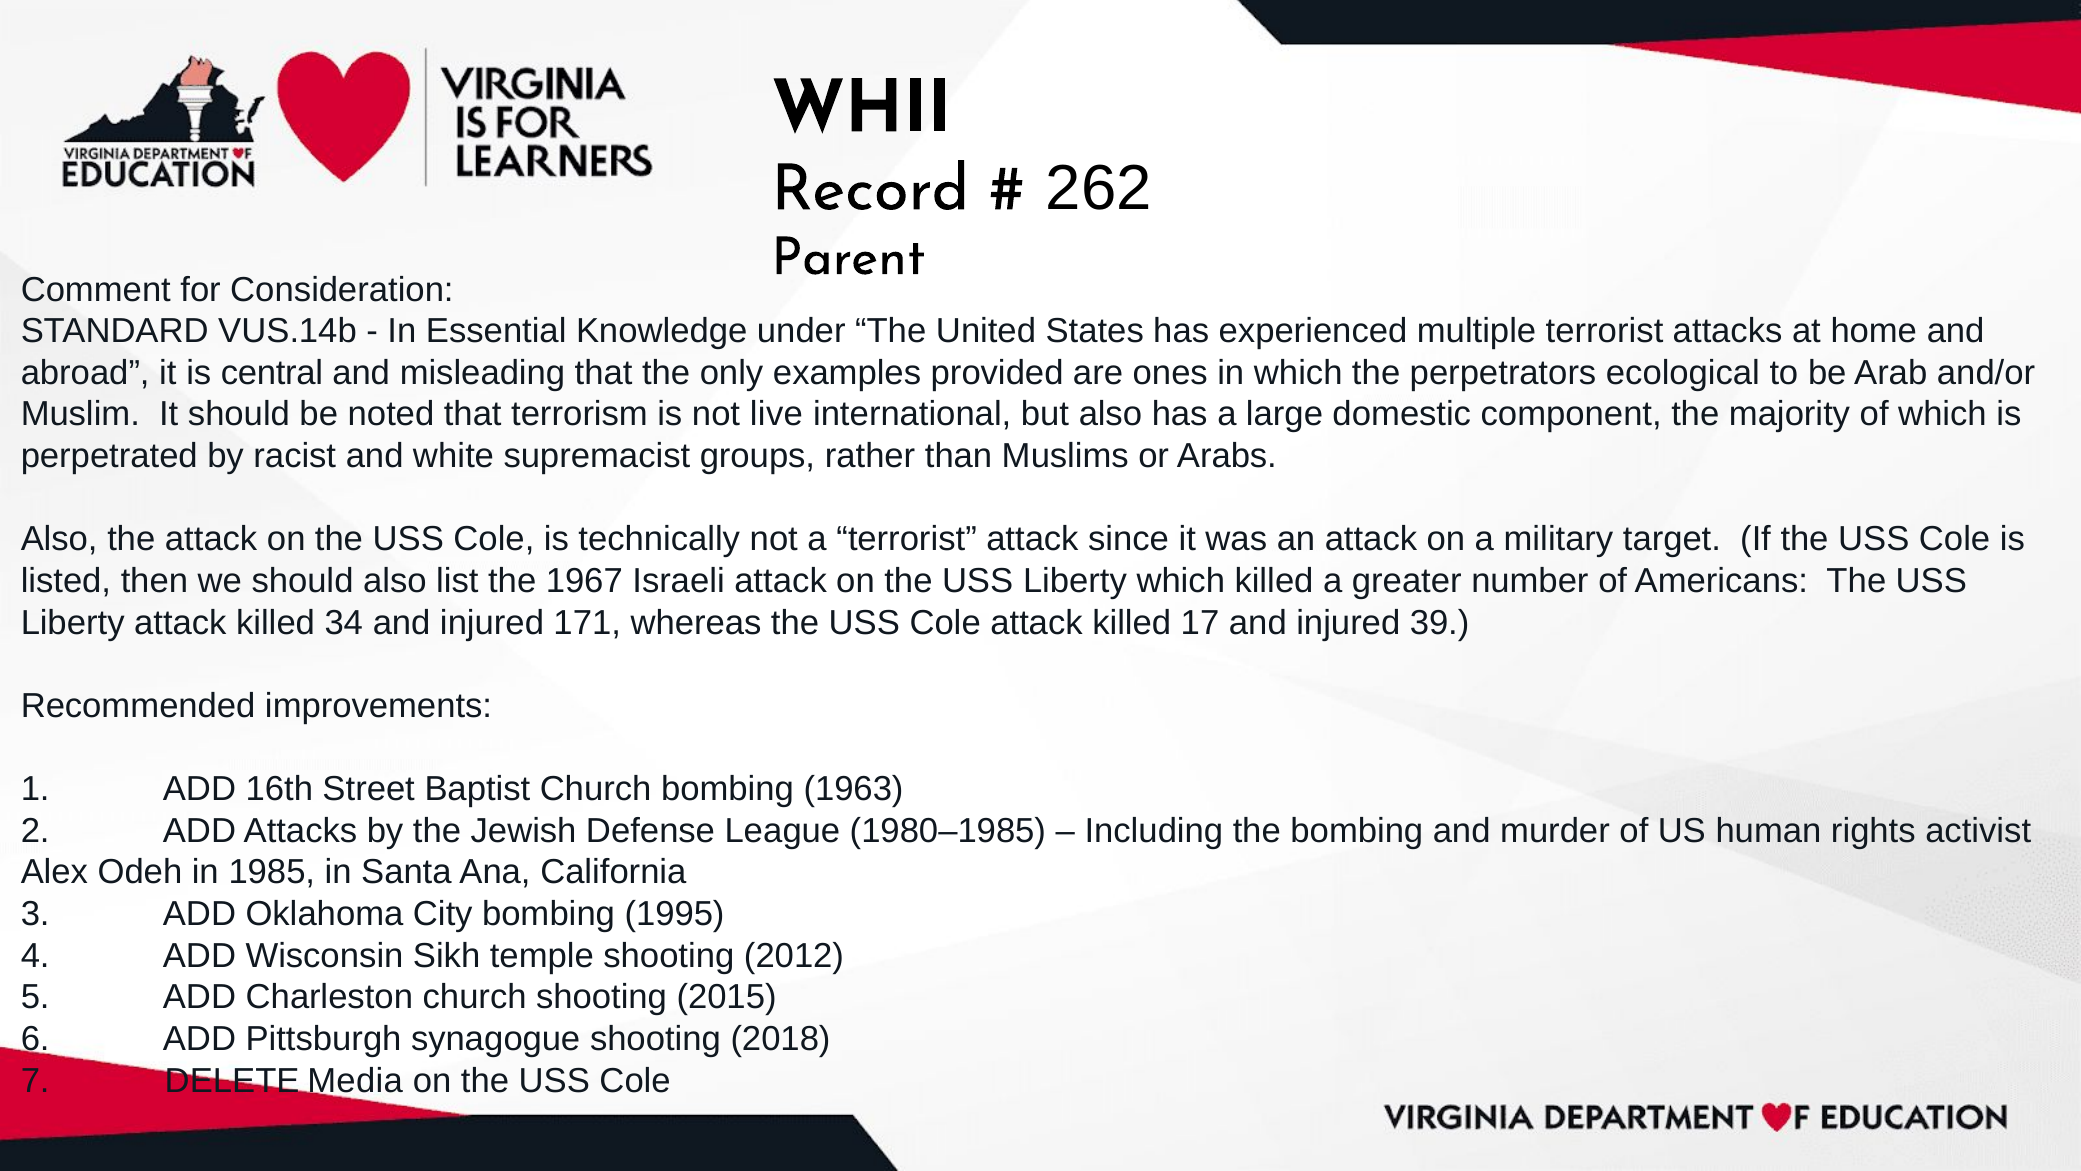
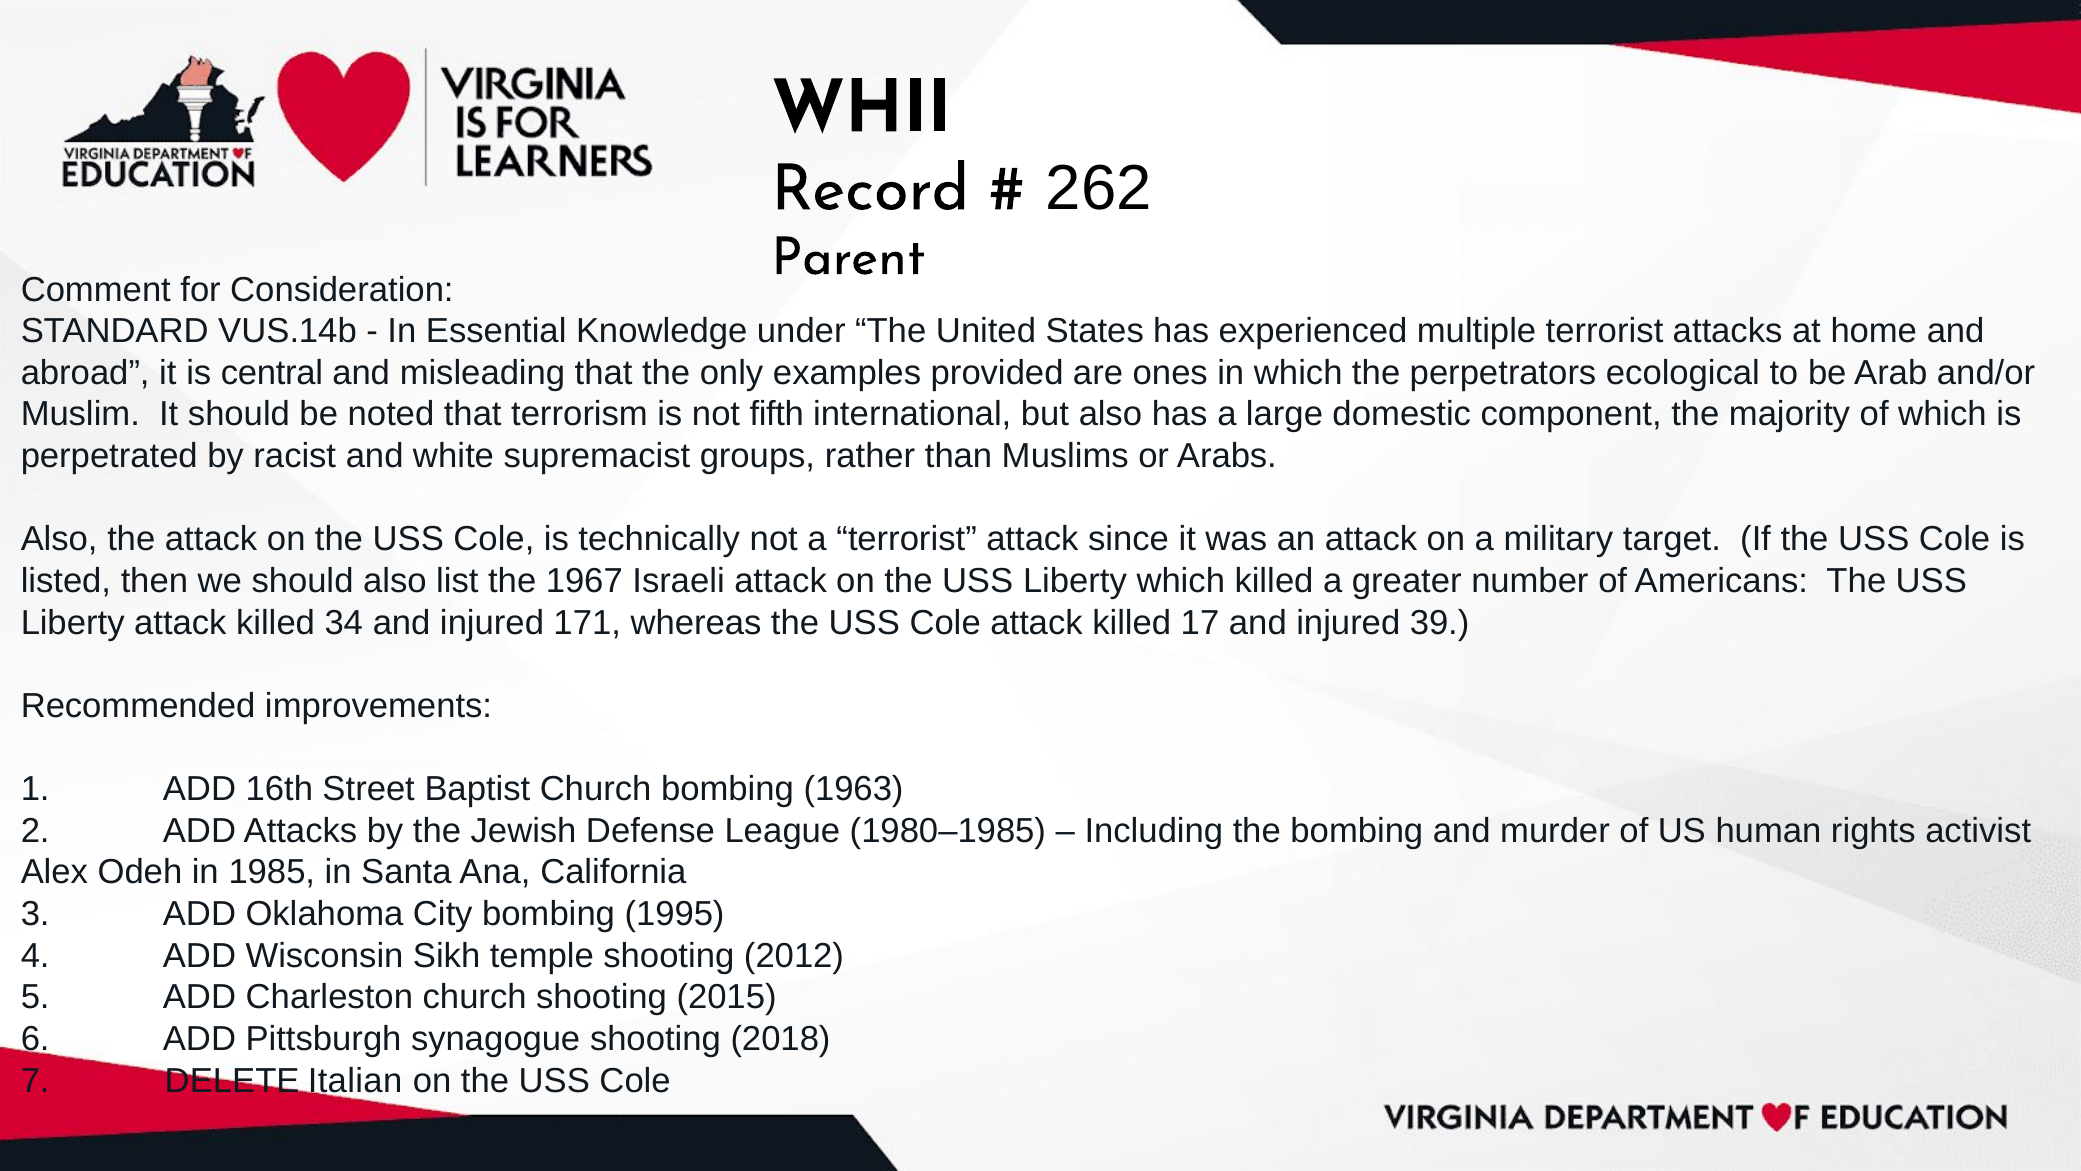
live: live -> fifth
Media: Media -> Italian
